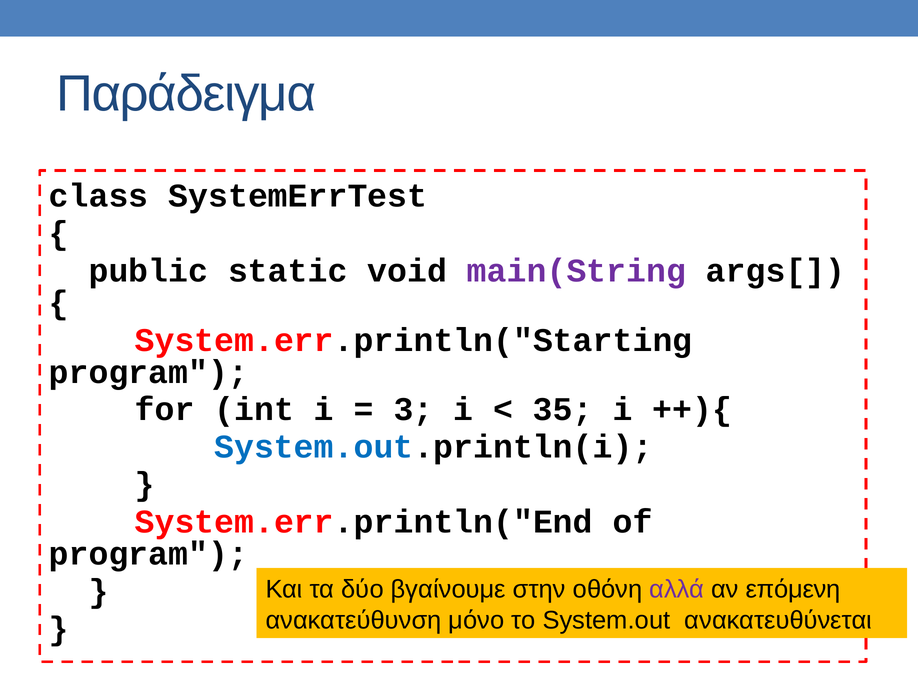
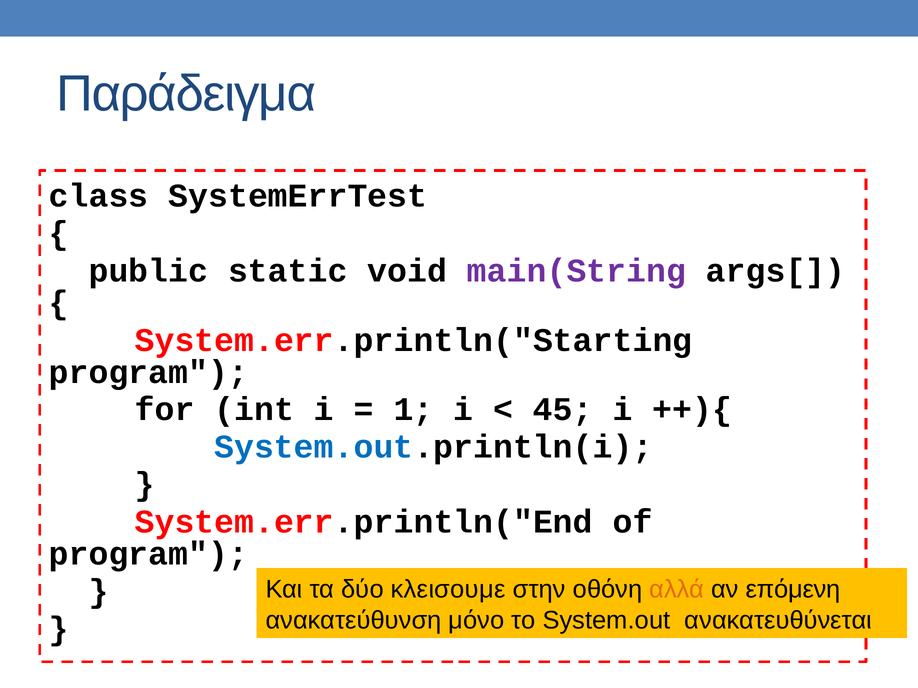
3: 3 -> 1
35: 35 -> 45
βγαίνουμε: βγαίνουμε -> κλεισουμε
αλλά colour: purple -> orange
